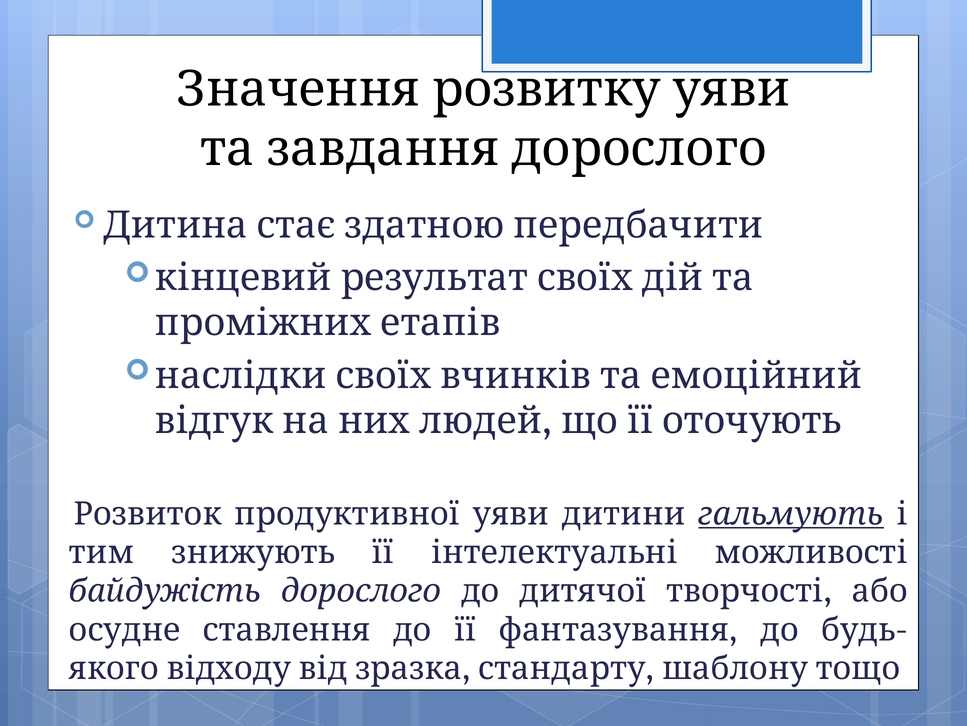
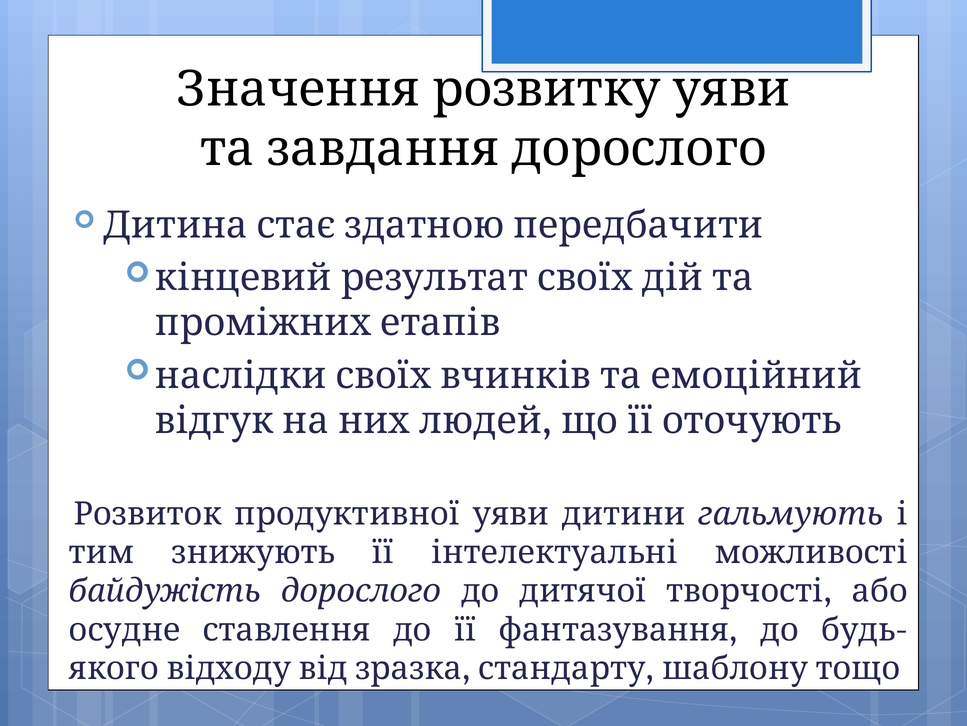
гальмують underline: present -> none
